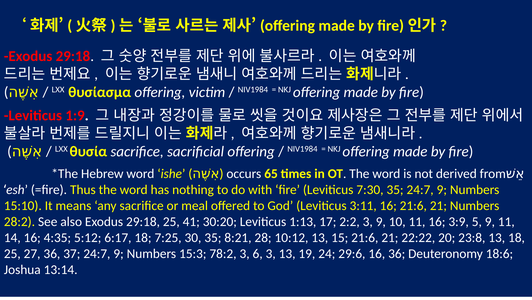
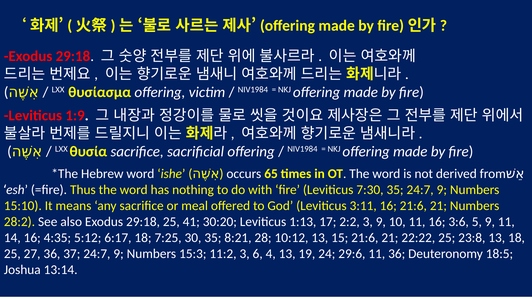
3:9: 3:9 -> 3:6
22:22 20: 20 -> 25
78:2: 78:2 -> 11:2
6 3: 3 -> 4
29:6 16: 16 -> 11
18:6: 18:6 -> 18:5
